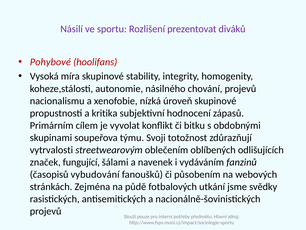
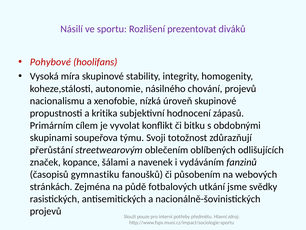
vytrvalosti: vytrvalosti -> přerůstání
fungující: fungující -> kopance
vybudování: vybudování -> gymnastiku
